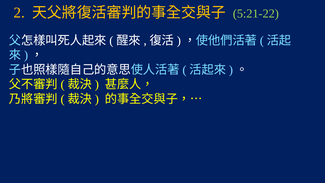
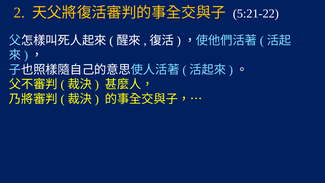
5:21-22 colour: light green -> white
